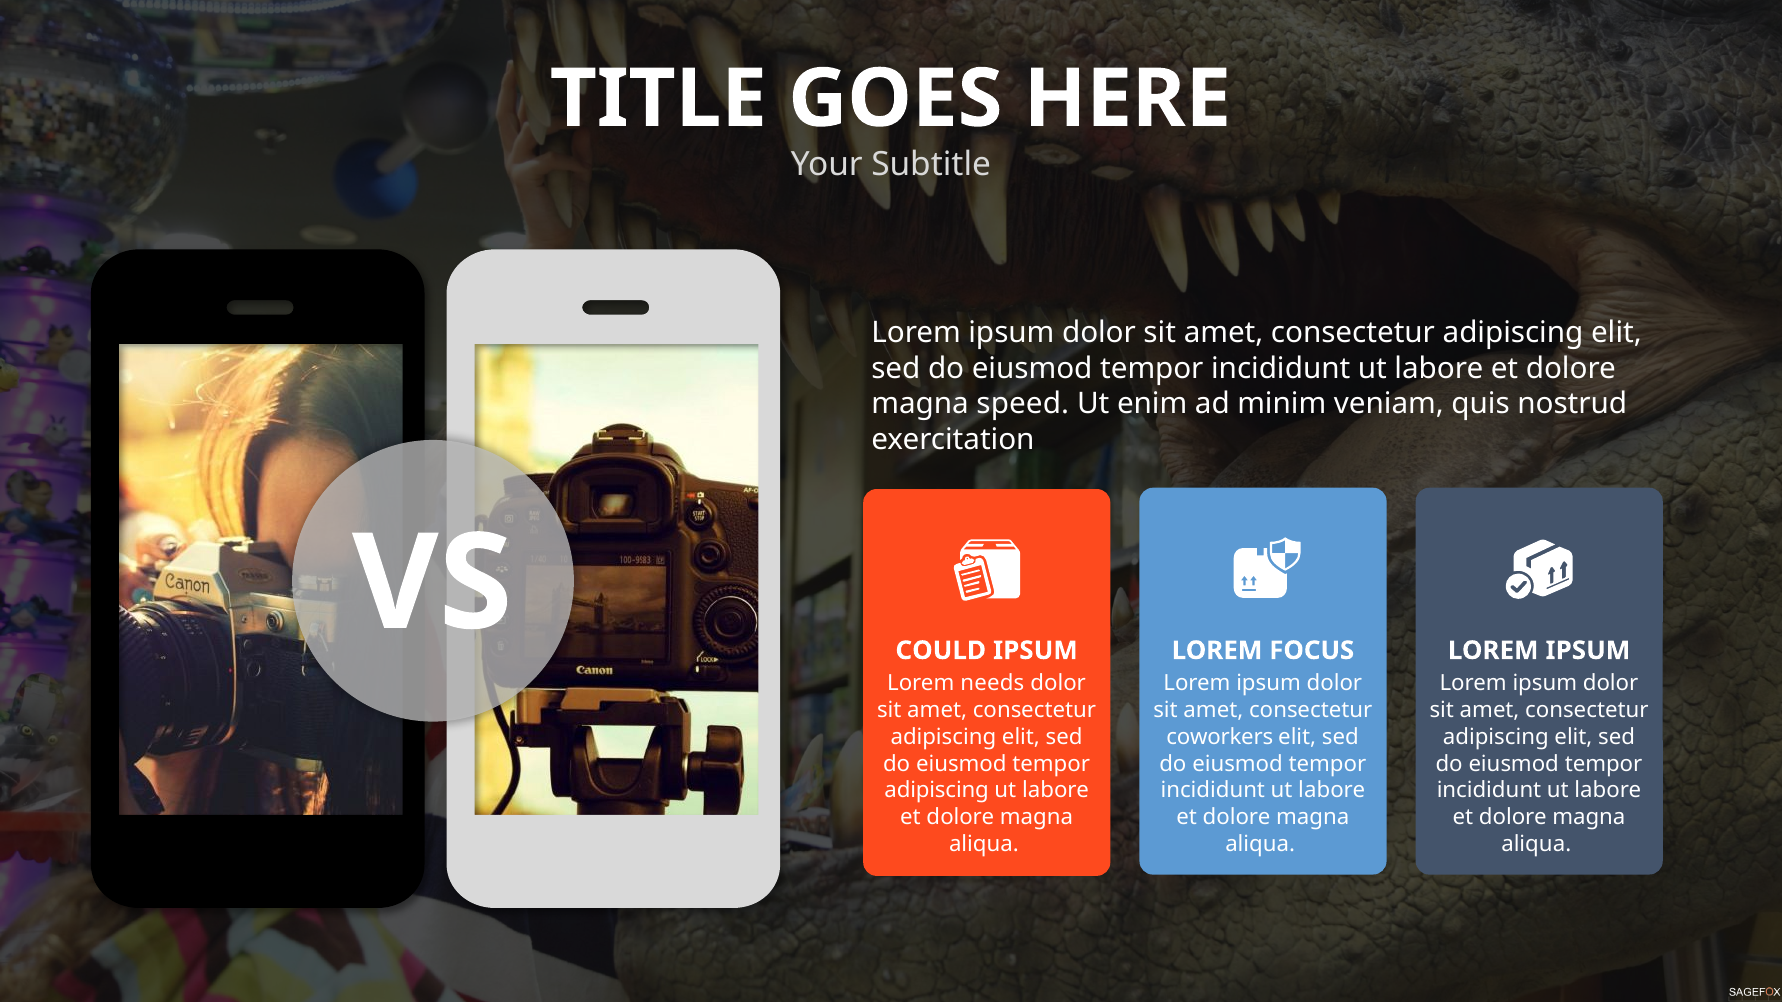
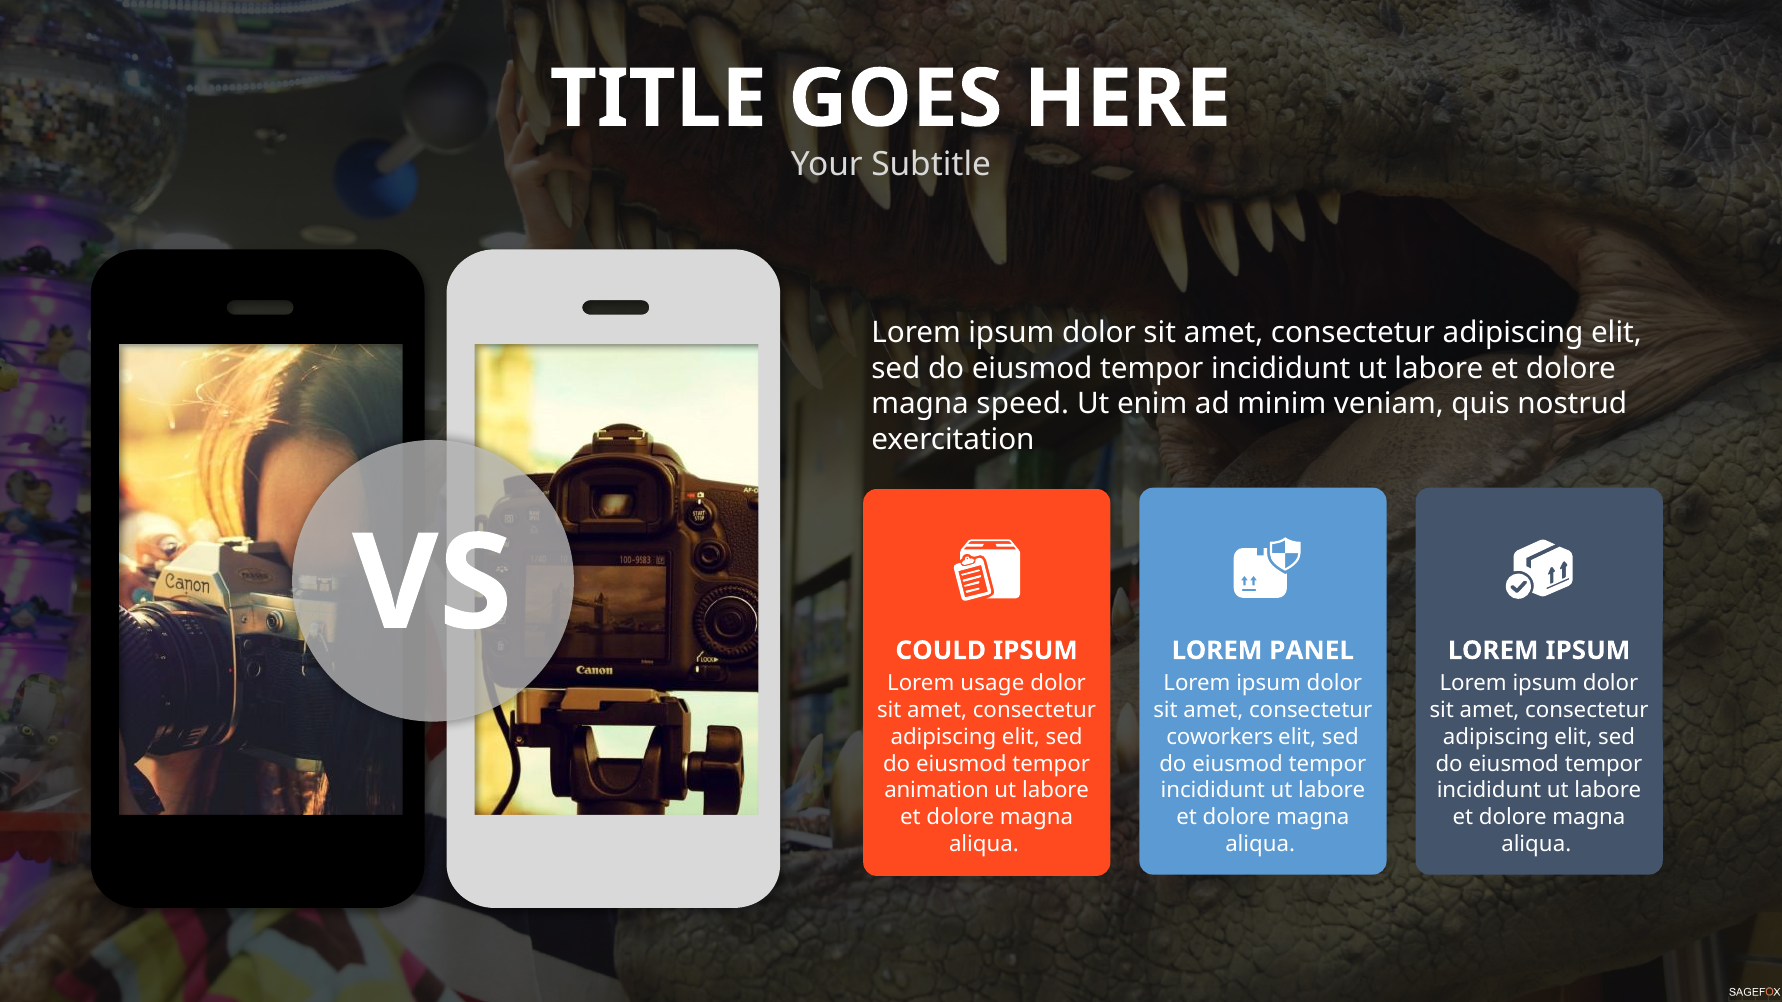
FOCUS: FOCUS -> PANEL
needs: needs -> usage
adipiscing at (937, 791): adipiscing -> animation
